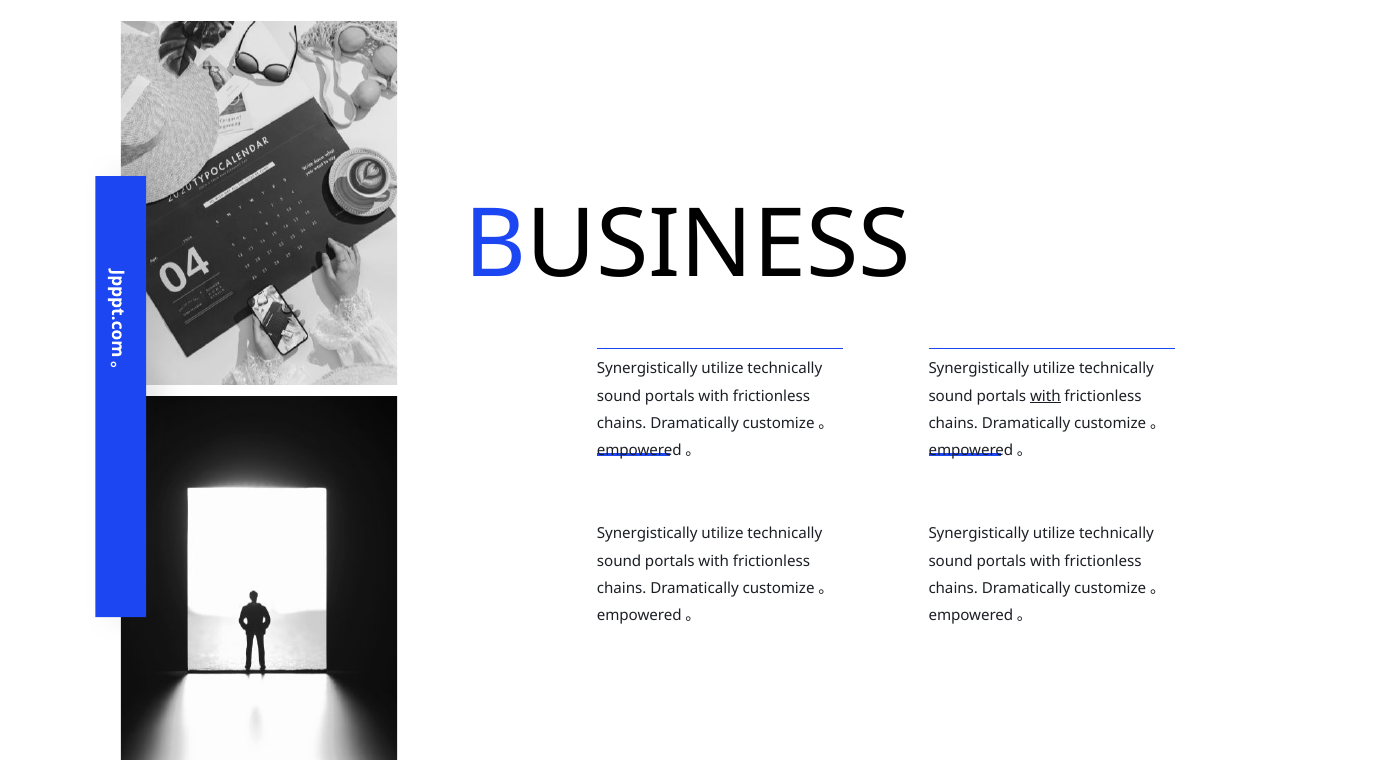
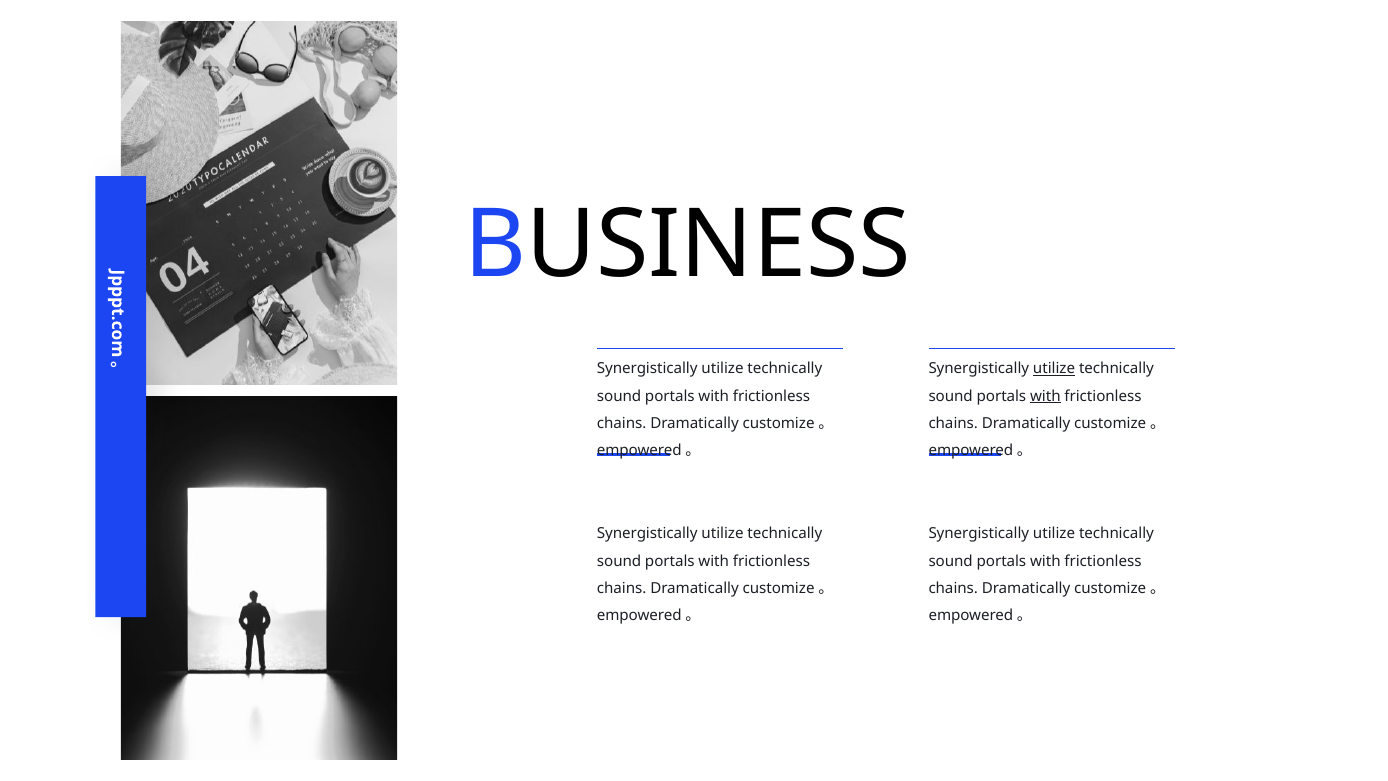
utilize at (1054, 369) underline: none -> present
